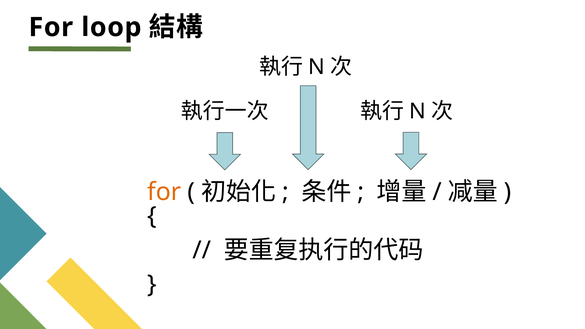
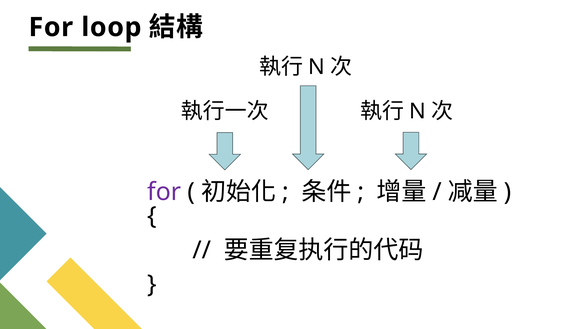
for at (164, 192) colour: orange -> purple
